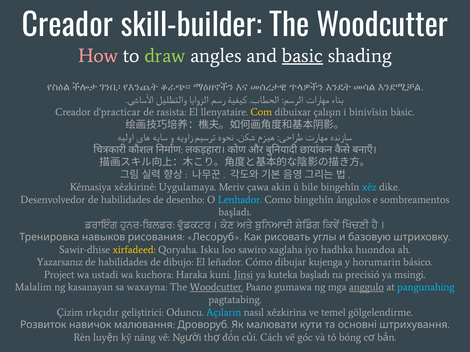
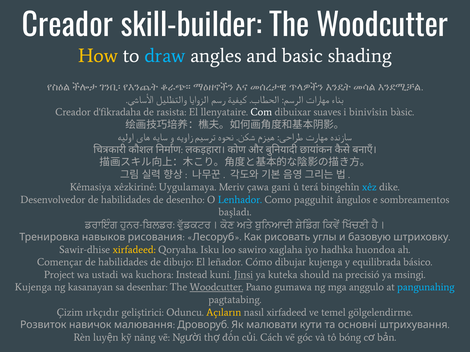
How colour: pink -> yellow
draw colour: light green -> light blue
basic underline: present -> none
d'practicar: d'practicar -> d'fikradaha
Com colour: yellow -> white
çalışın: çalışın -> suaves
akin: akin -> gani
bile: bile -> terá
Como bingehîn: bingehîn -> pagguhit
Yazarsanız: Yazarsanız -> Començar
horumarin: horumarin -> equilibrada
Haraka: Haraka -> Instead
kuteka başladı: başladı -> should
Malalim at (33, 288): Malalim -> Kujenga
waxayna: waxayna -> desenhar
anggulo underline: present -> none
Açıların colour: light blue -> yellow
nasıl xêzkirina: xêzkirina -> xirfadeed
